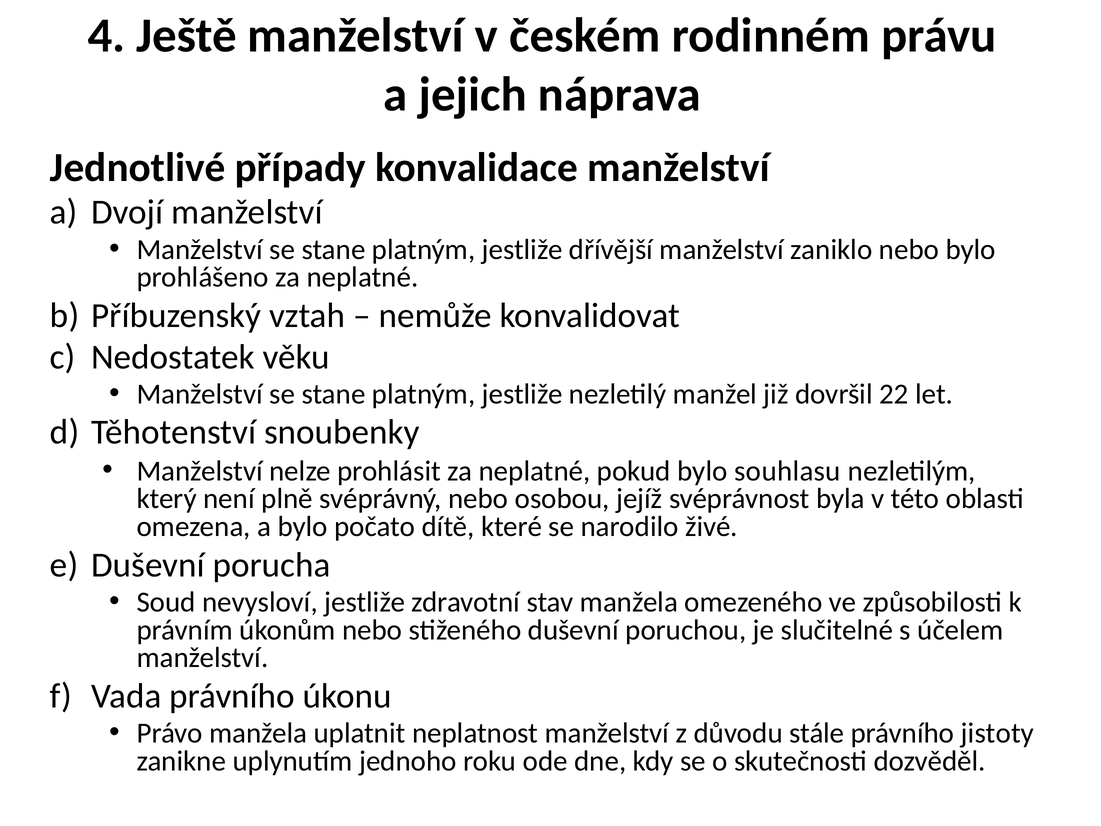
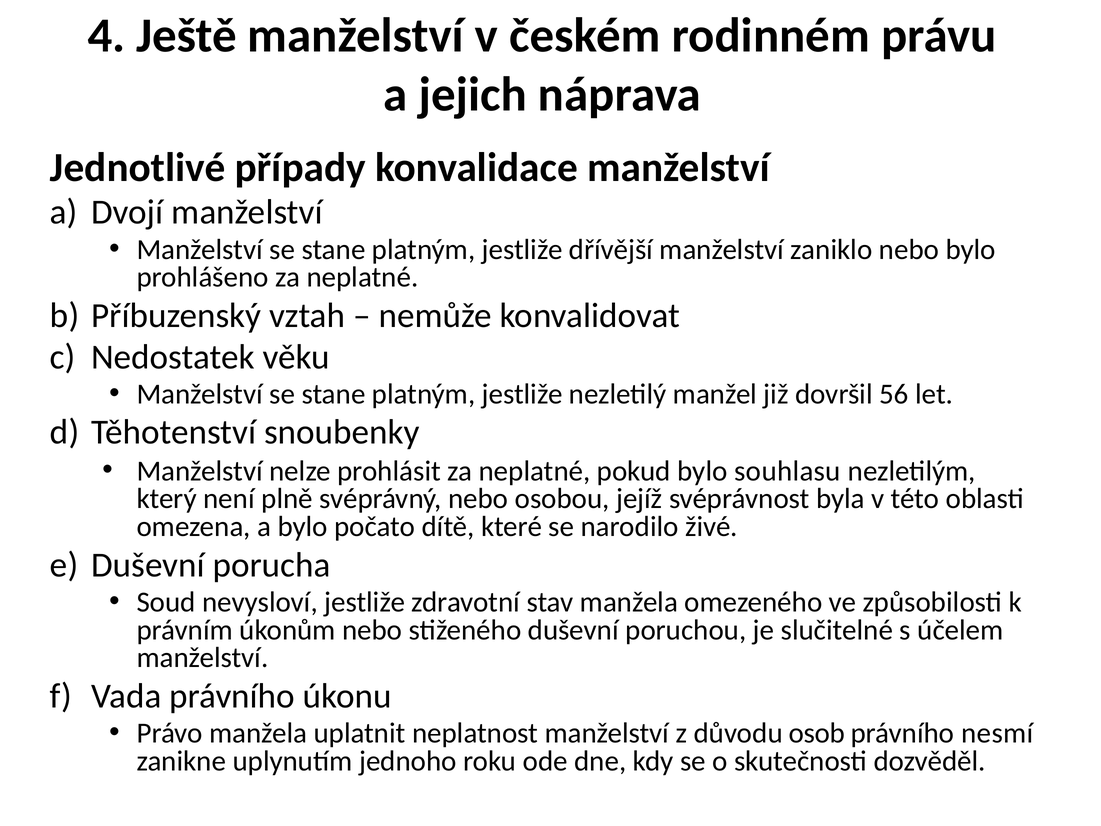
22: 22 -> 56
stále: stále -> osob
jistoty: jistoty -> nesmí
